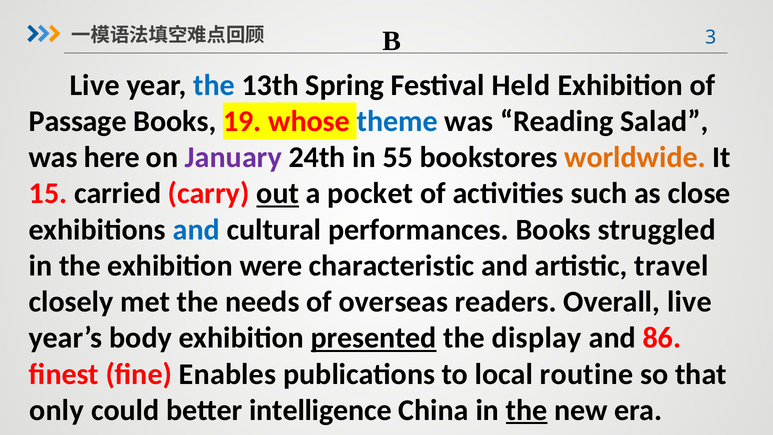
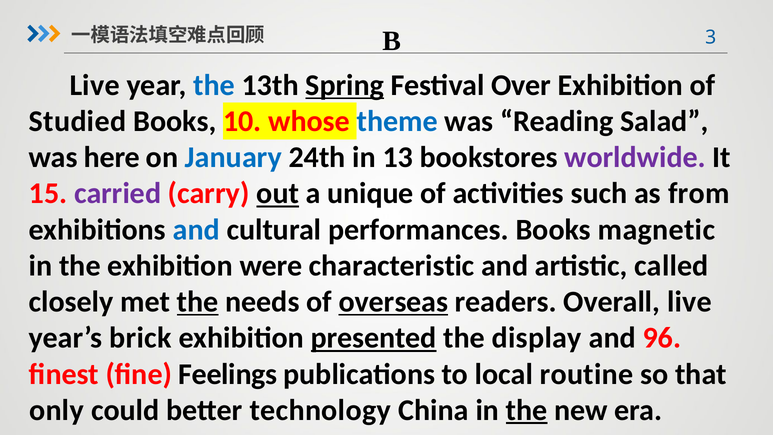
Spring underline: none -> present
Held: Held -> Over
Passage: Passage -> Studied
19: 19 -> 10
January colour: purple -> blue
55: 55 -> 13
worldwide colour: orange -> purple
carried colour: black -> purple
pocket: pocket -> unique
close: close -> from
struggled: struggled -> magnetic
travel: travel -> called
the at (198, 302) underline: none -> present
overseas underline: none -> present
body: body -> brick
86: 86 -> 96
Enables: Enables -> Feelings
intelligence: intelligence -> technology
